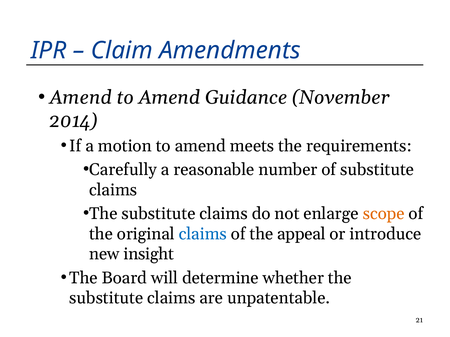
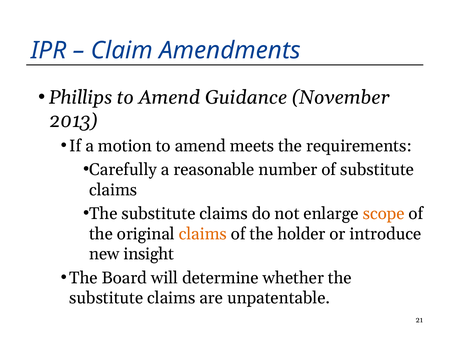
Amend at (81, 98): Amend -> Phillips
2014: 2014 -> 2013
claims at (203, 234) colour: blue -> orange
appeal: appeal -> holder
